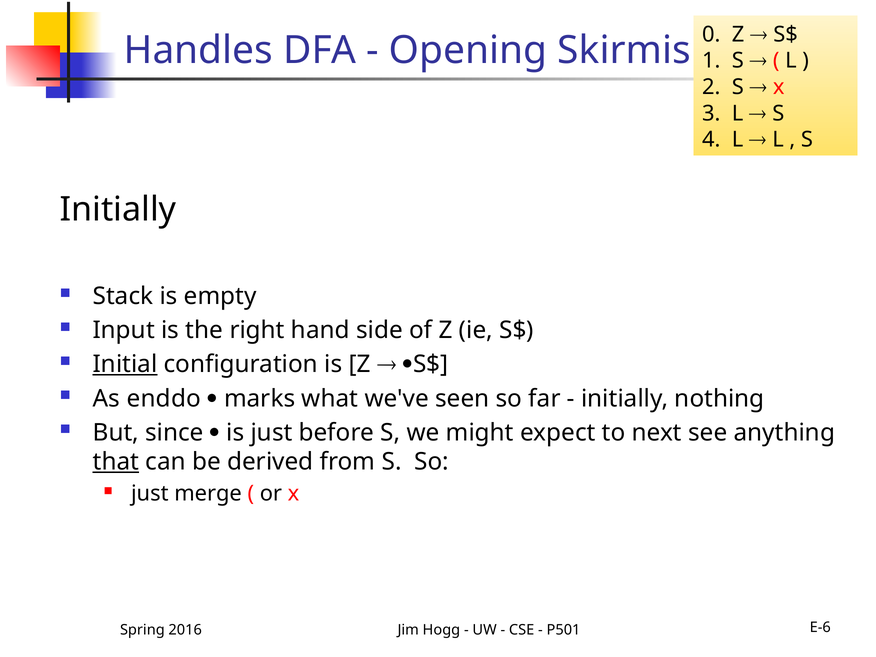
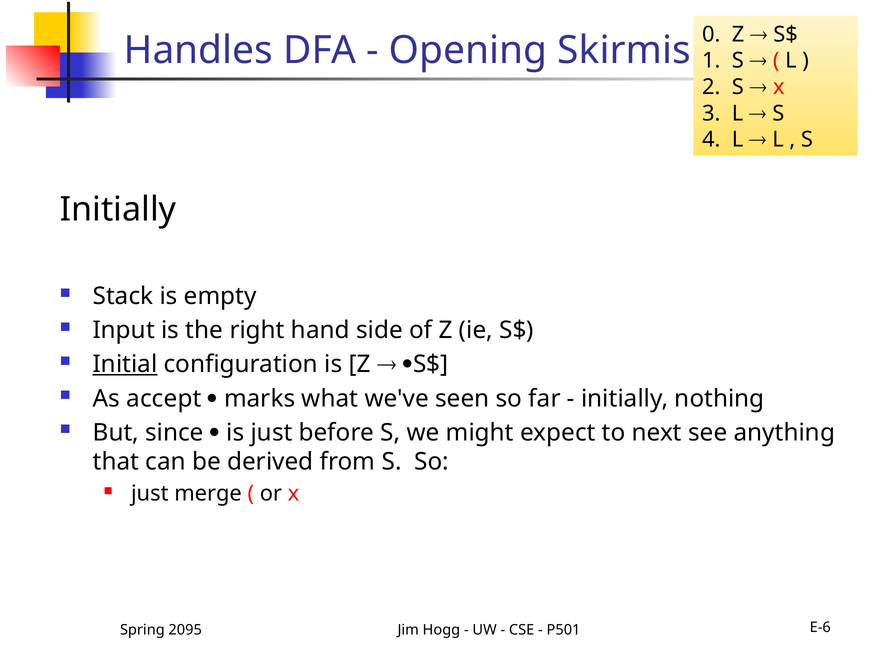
enddo: enddo -> accept
that underline: present -> none
2016: 2016 -> 2095
